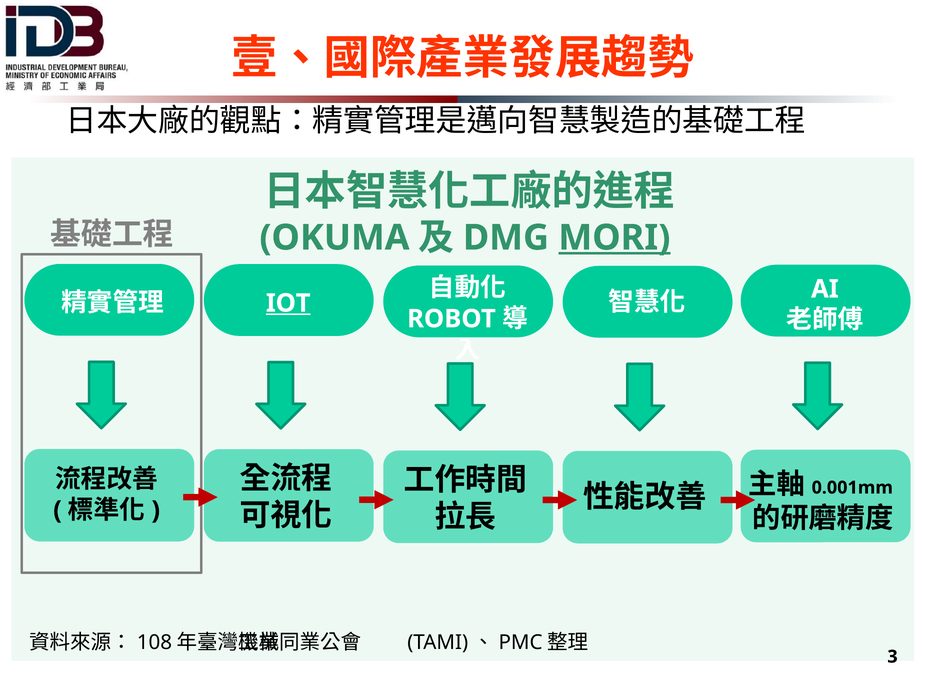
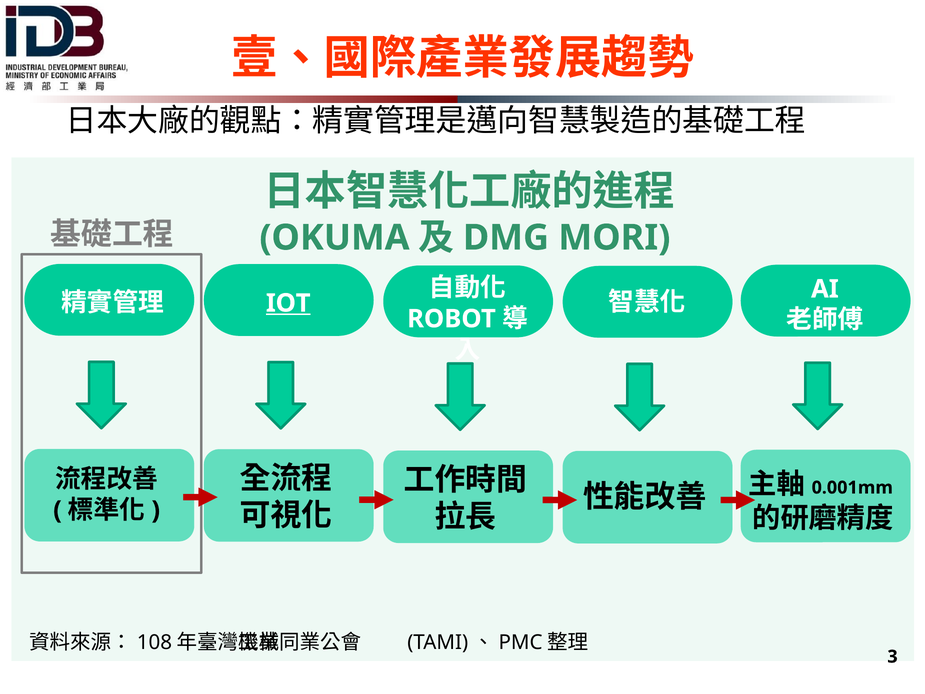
MORI underline: present -> none
